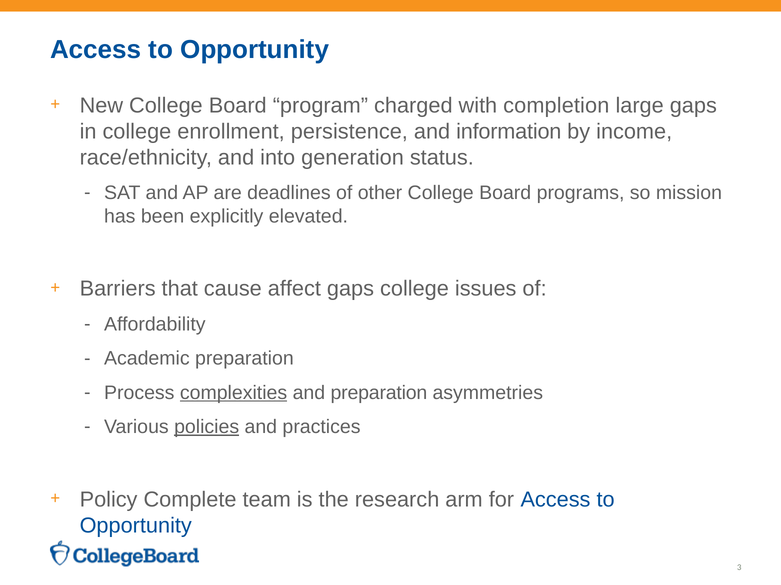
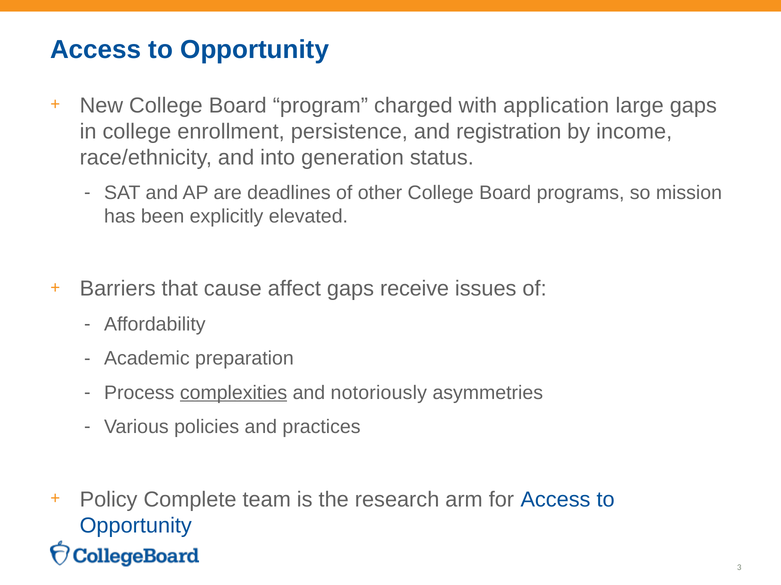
completion: completion -> application
information: information -> registration
gaps college: college -> receive
and preparation: preparation -> notoriously
policies underline: present -> none
